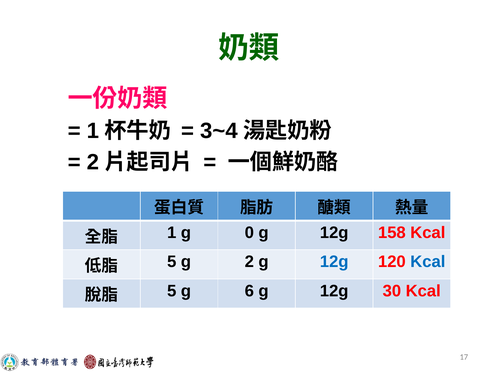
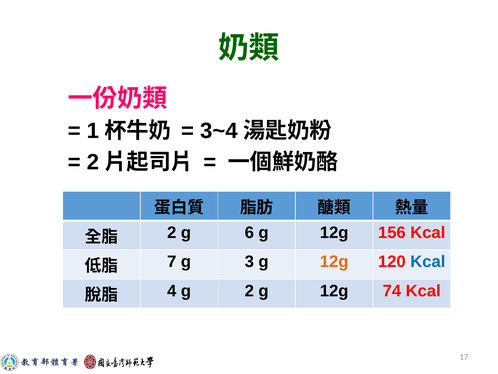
1 at (172, 232): 1 -> 2
0: 0 -> 6
158: 158 -> 156
5 at (172, 261): 5 -> 7
g 2: 2 -> 3
12g at (334, 261) colour: blue -> orange
5 at (172, 291): 5 -> 4
g 6: 6 -> 2
30: 30 -> 74
